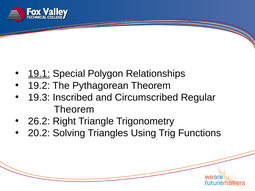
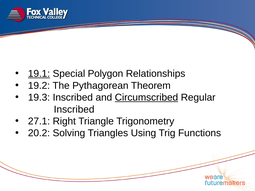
Circumscribed underline: none -> present
Theorem at (74, 109): Theorem -> Inscribed
26.2: 26.2 -> 27.1
